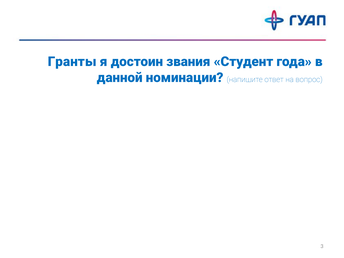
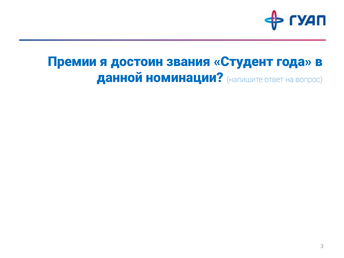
Гранты: Гранты -> Премии
